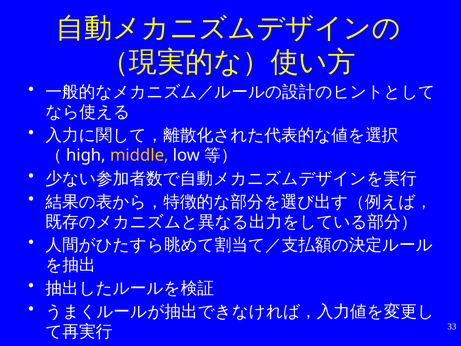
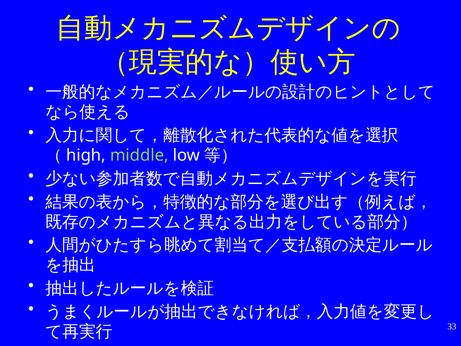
middle colour: yellow -> light green
